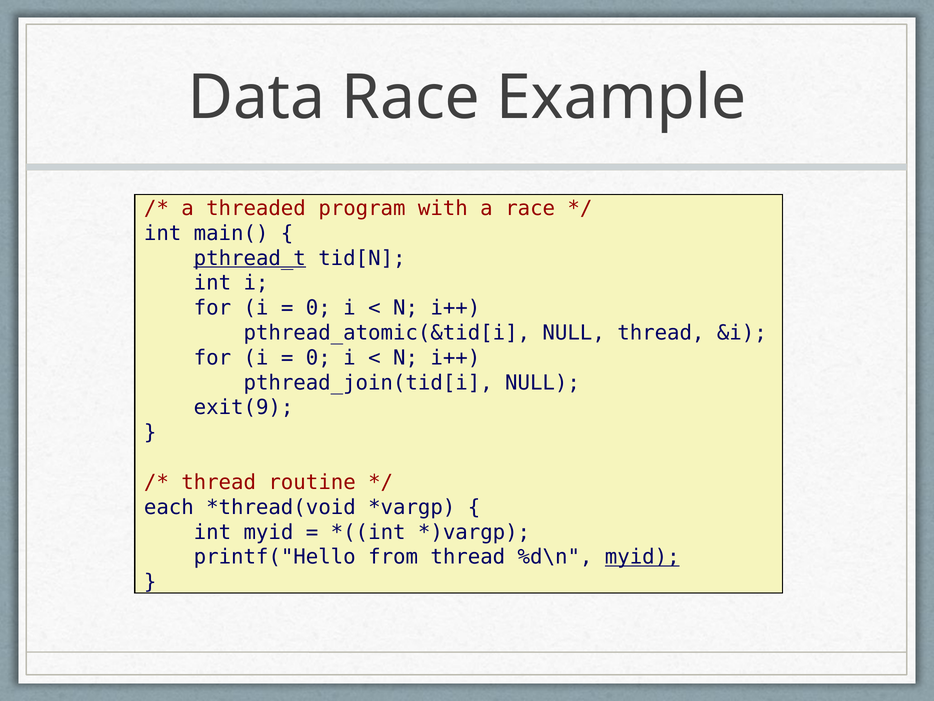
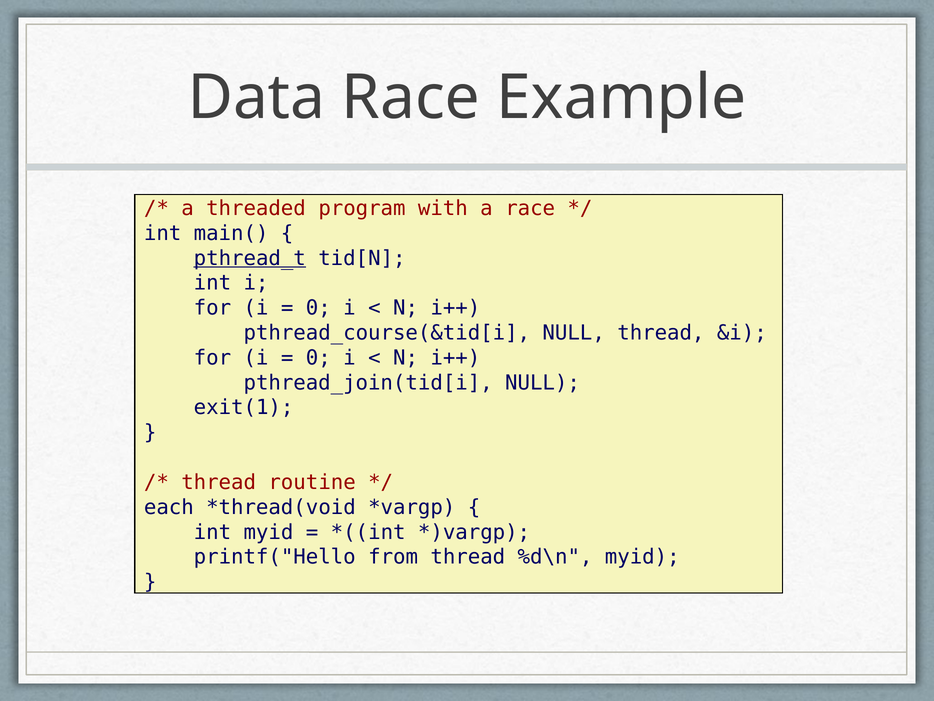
pthread_atomic(&tid[i: pthread_atomic(&tid[i -> pthread_course(&tid[i
exit(9: exit(9 -> exit(1
myid at (642, 557) underline: present -> none
